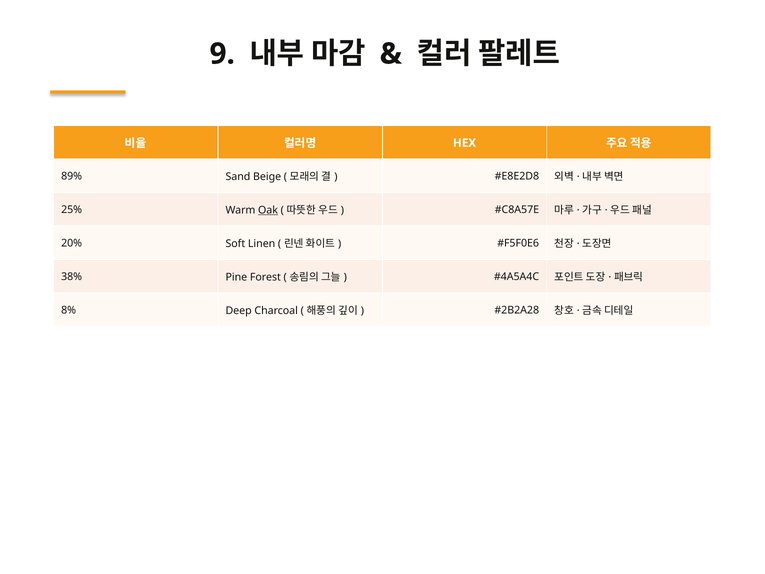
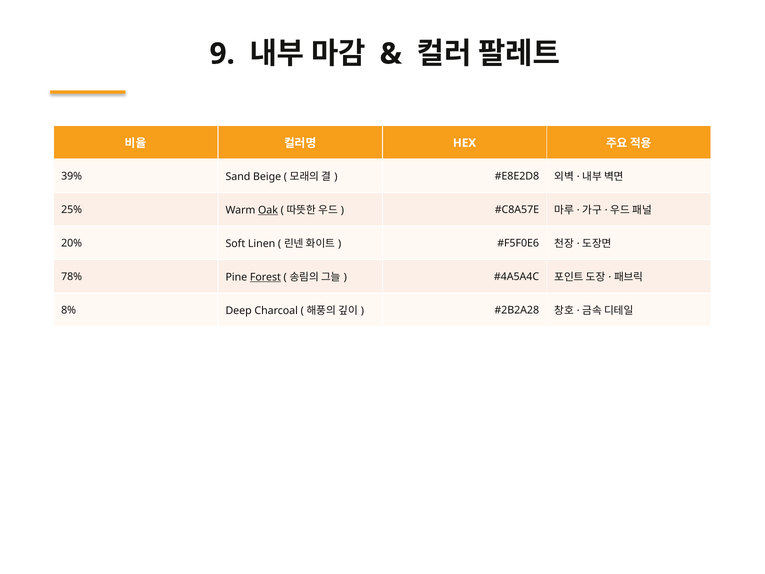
89%: 89% -> 39%
38%: 38% -> 78%
Forest underline: none -> present
